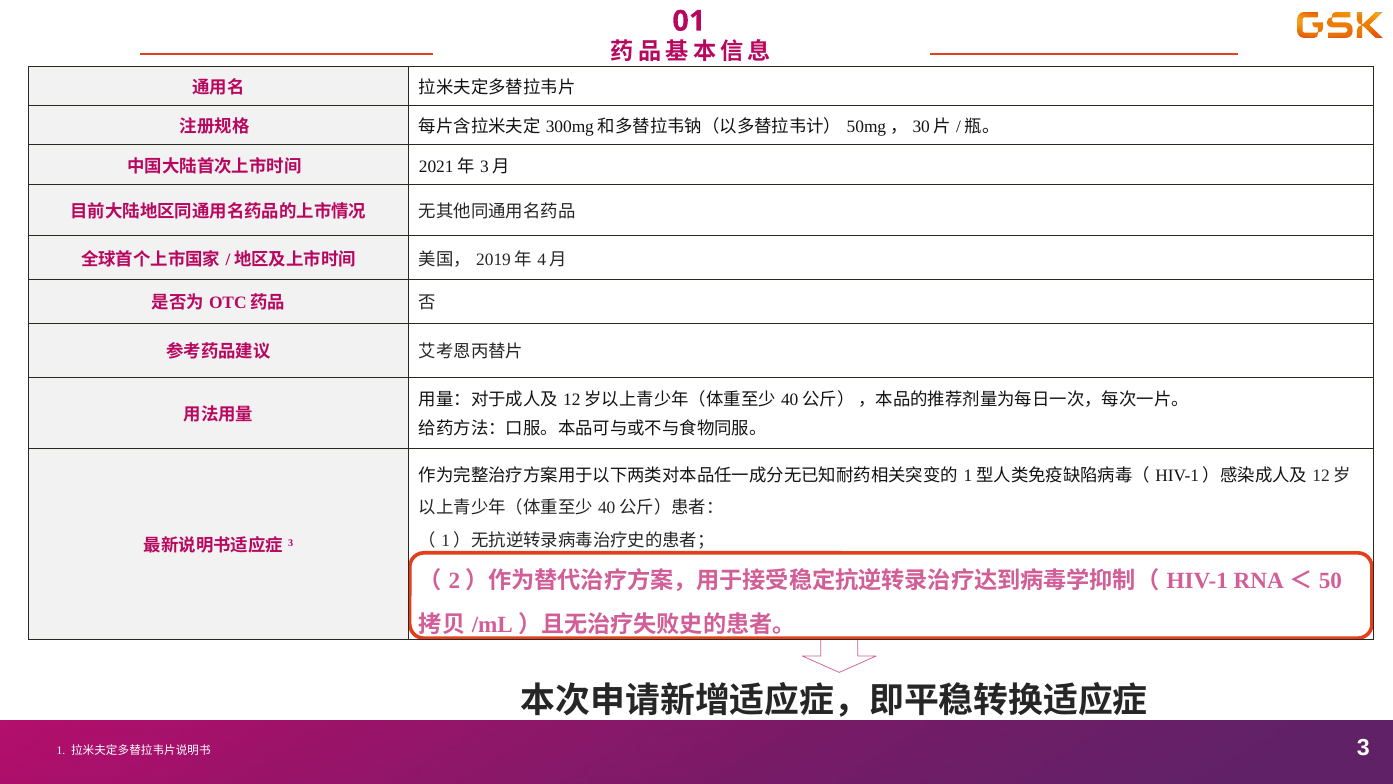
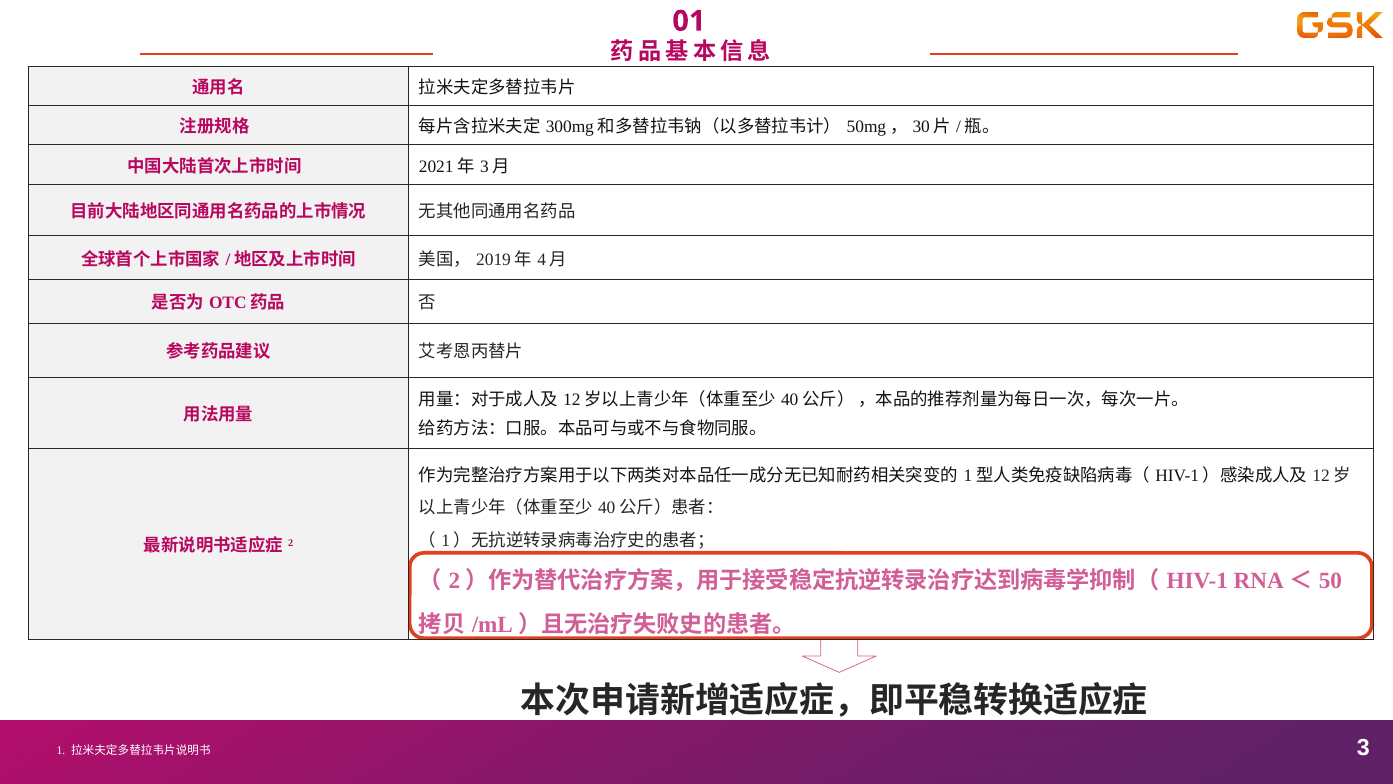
3 at (291, 542): 3 -> 2
